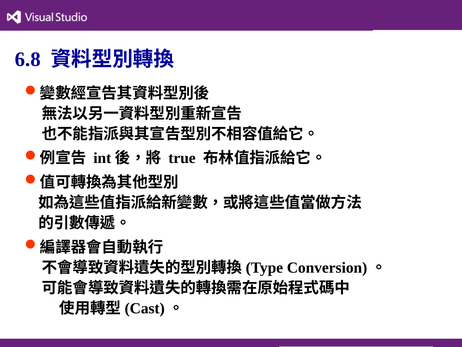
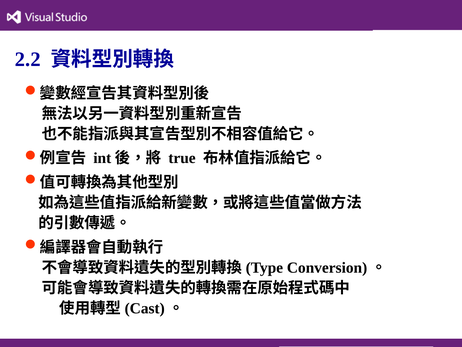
6.8: 6.8 -> 2.2
